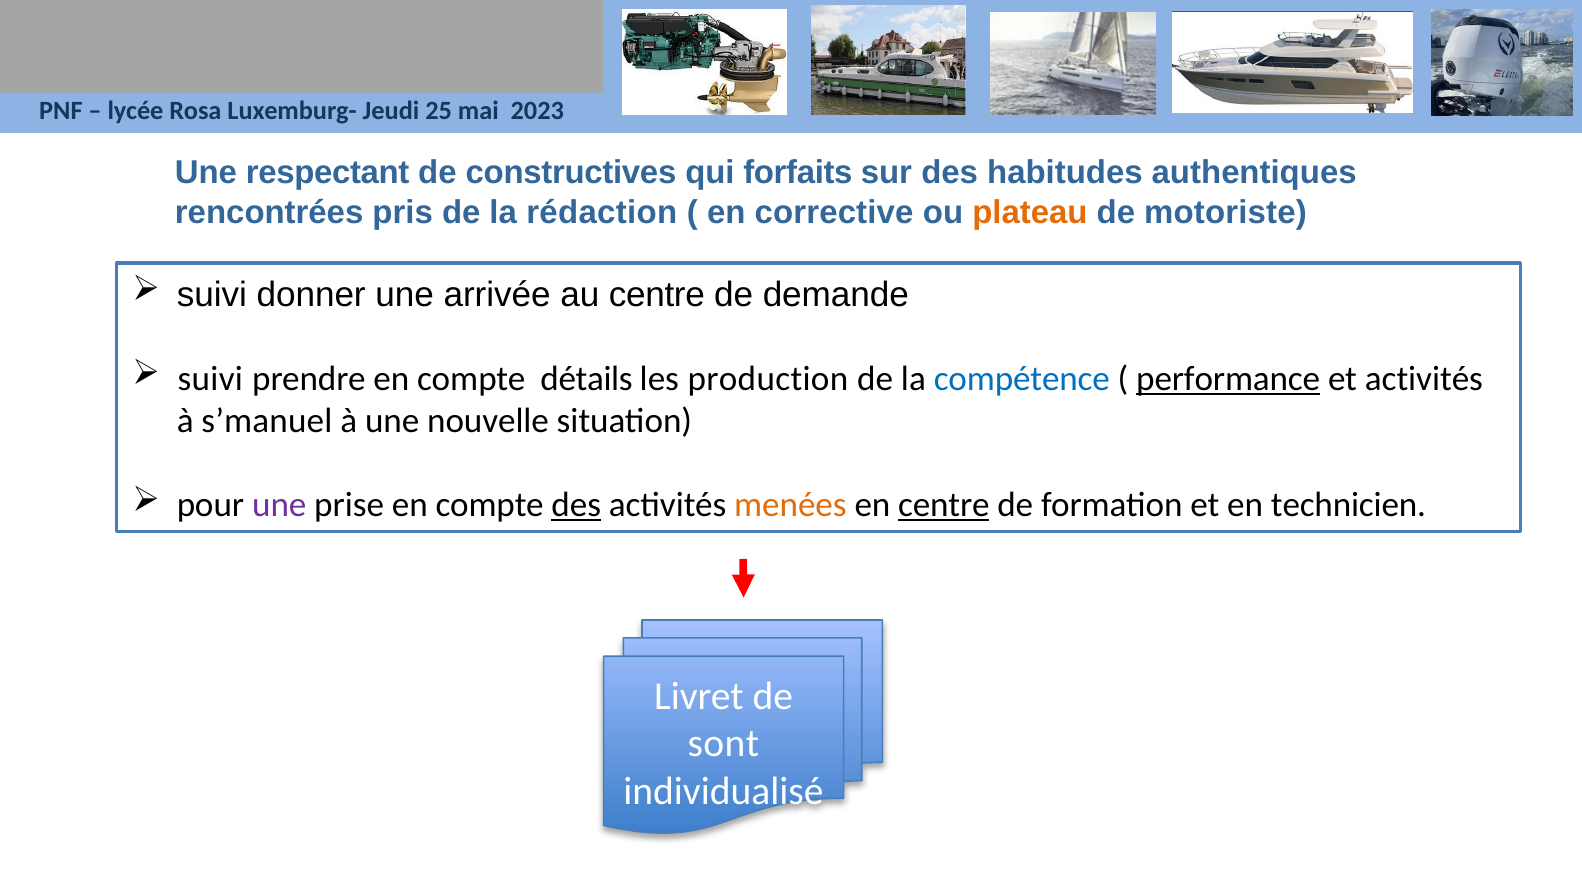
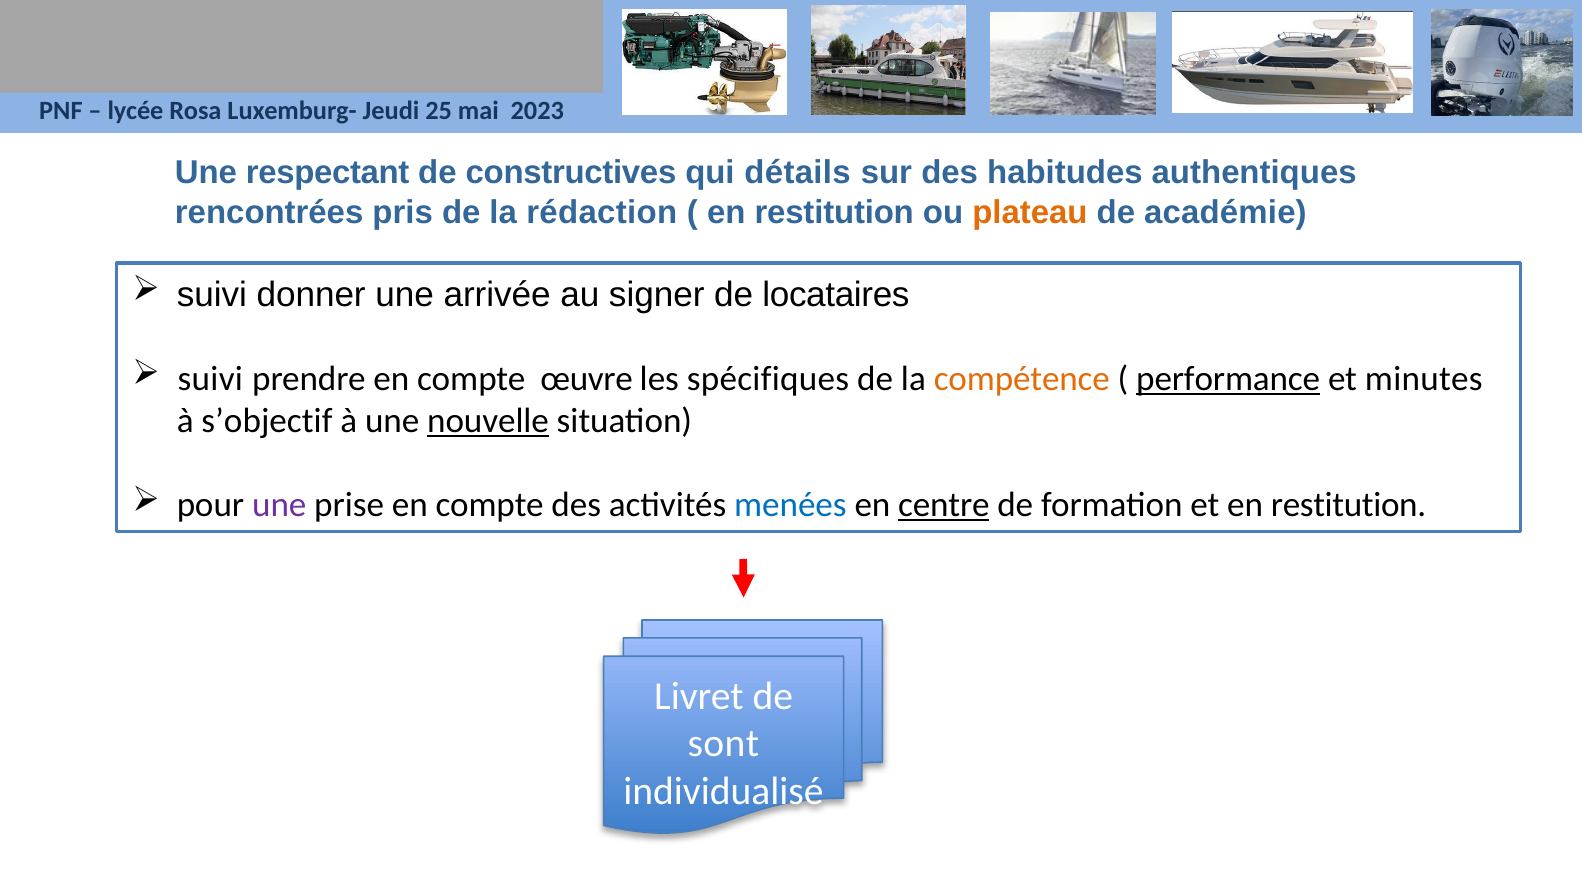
forfaits: forfaits -> détails
corrective at (834, 212): corrective -> restitution
motoriste: motoriste -> académie
au centre: centre -> signer
demande: demande -> locataires
détails: détails -> œuvre
production: production -> spécifiques
compétence colour: blue -> orange
et activités: activités -> minutes
s’manuel: s’manuel -> s’objectif
nouvelle underline: none -> present
des at (576, 505) underline: present -> none
menées colour: orange -> blue
et en technicien: technicien -> restitution
